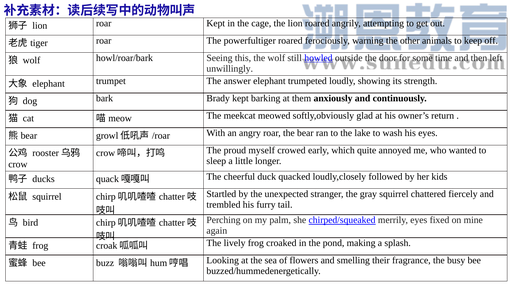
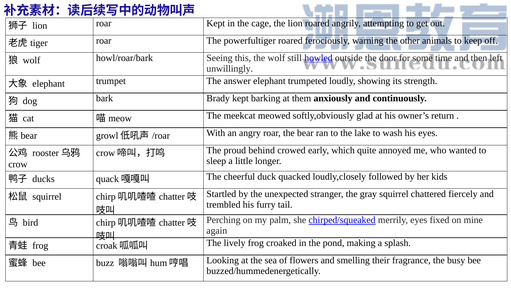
myself: myself -> behind
